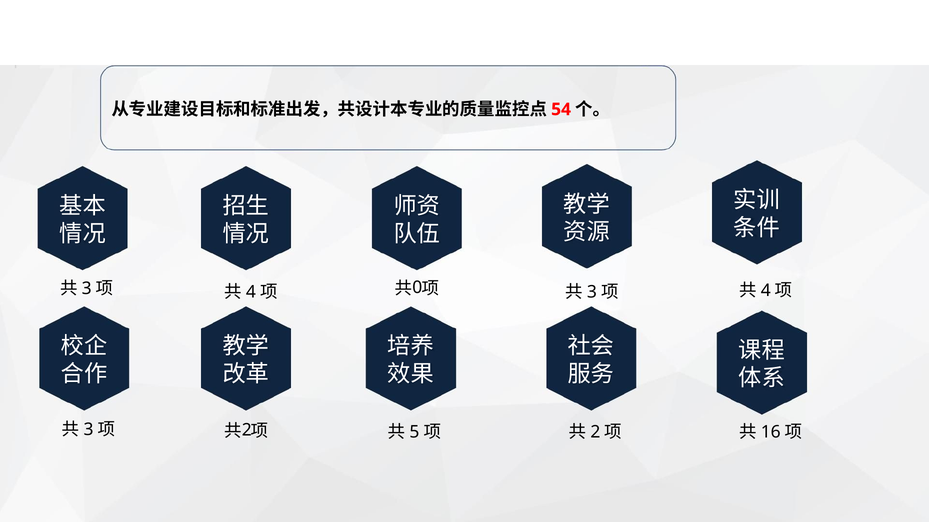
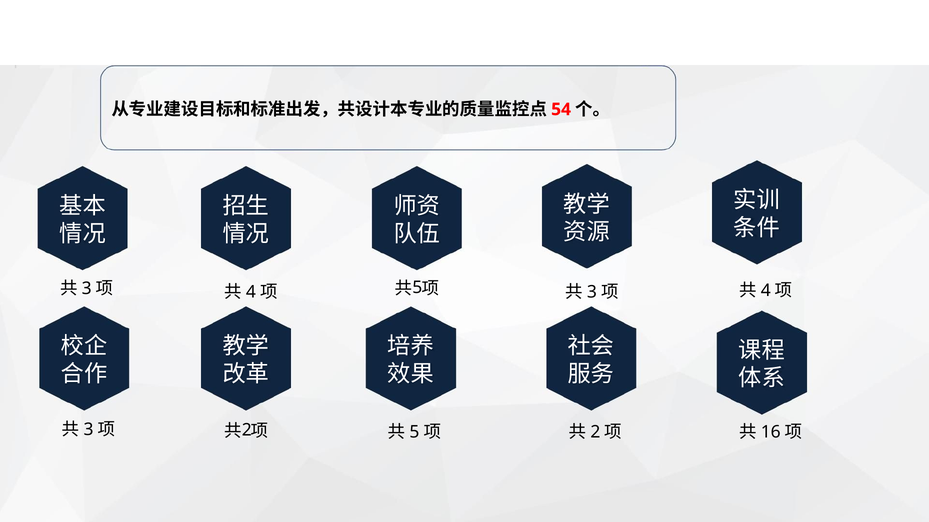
0: 0 -> 5
